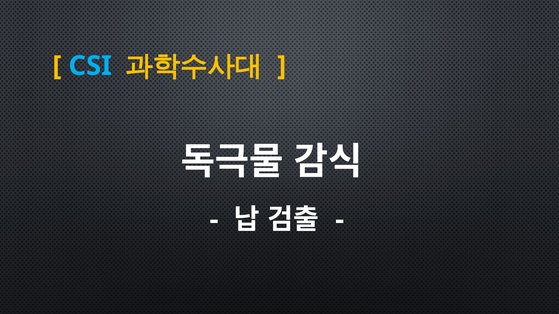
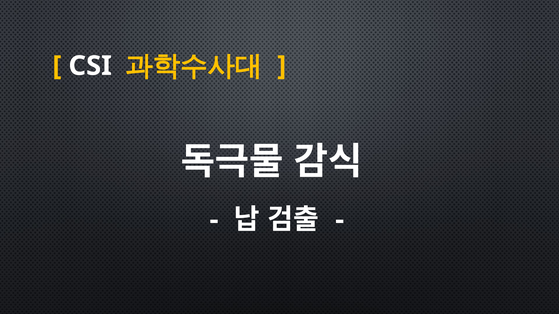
CSI colour: light blue -> white
